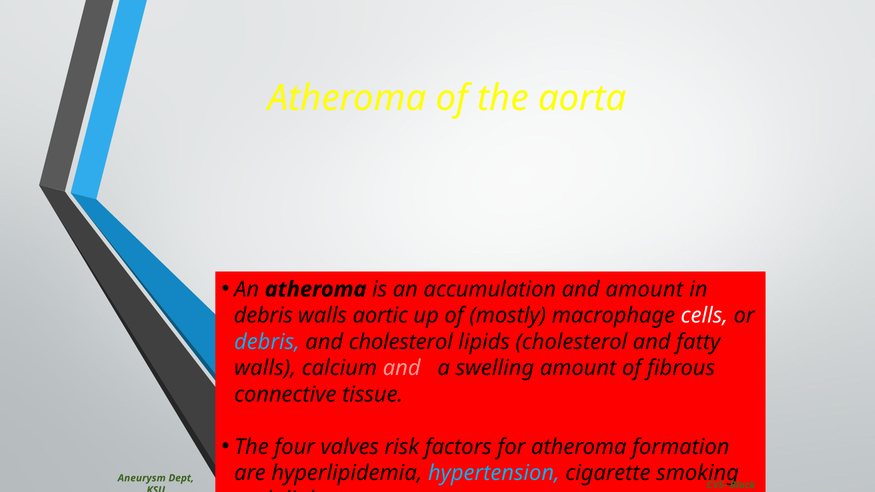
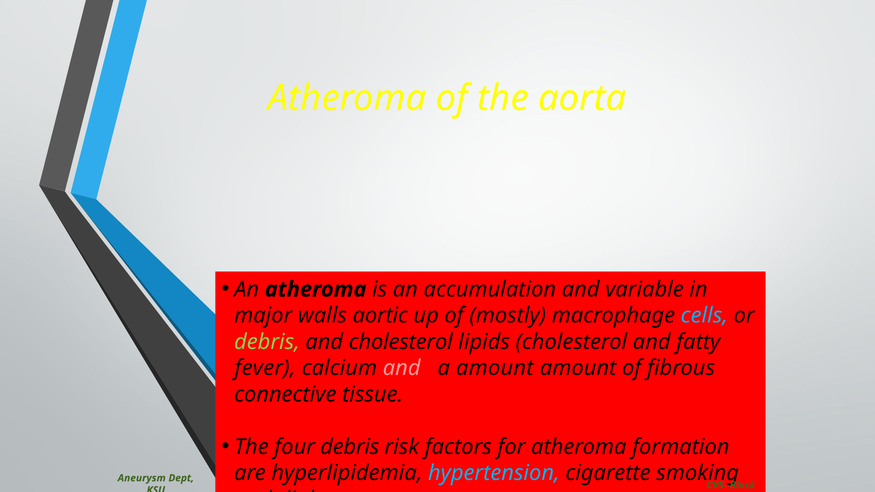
and amount: amount -> variable
debris at (263, 316): debris -> major
cells colour: white -> light blue
debris at (267, 342) colour: light blue -> light green
walls at (265, 368): walls -> fever
a swelling: swelling -> amount
four valves: valves -> debris
